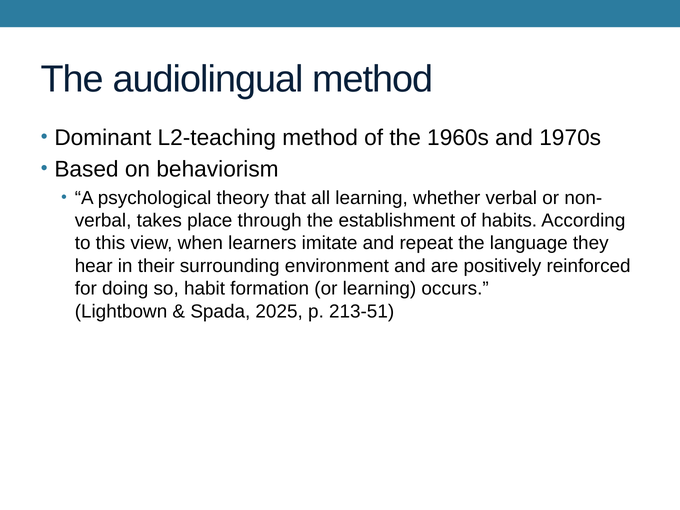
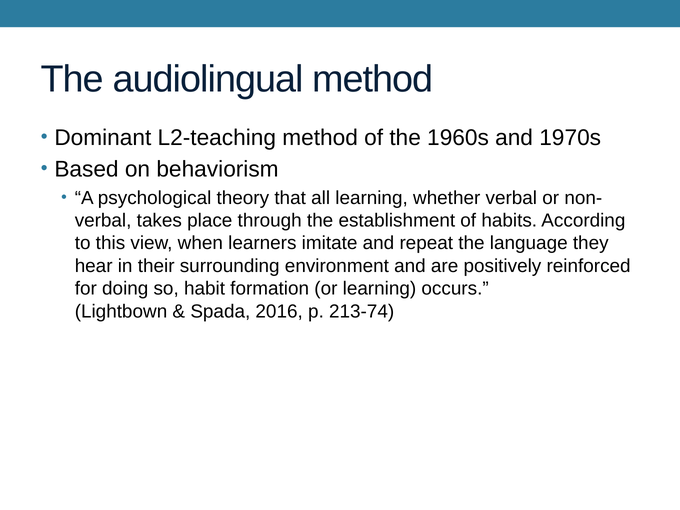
2025: 2025 -> 2016
213-51: 213-51 -> 213-74
